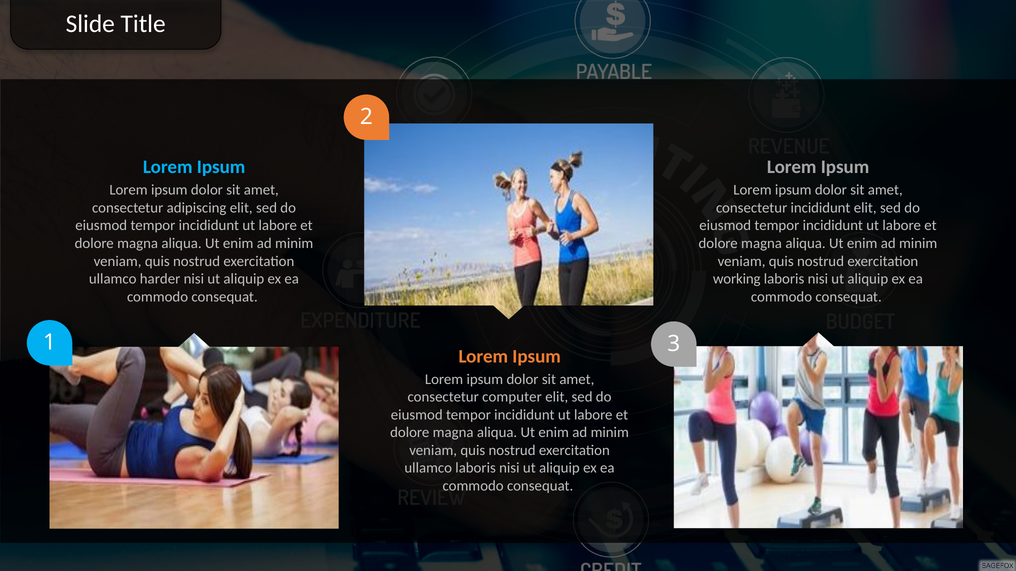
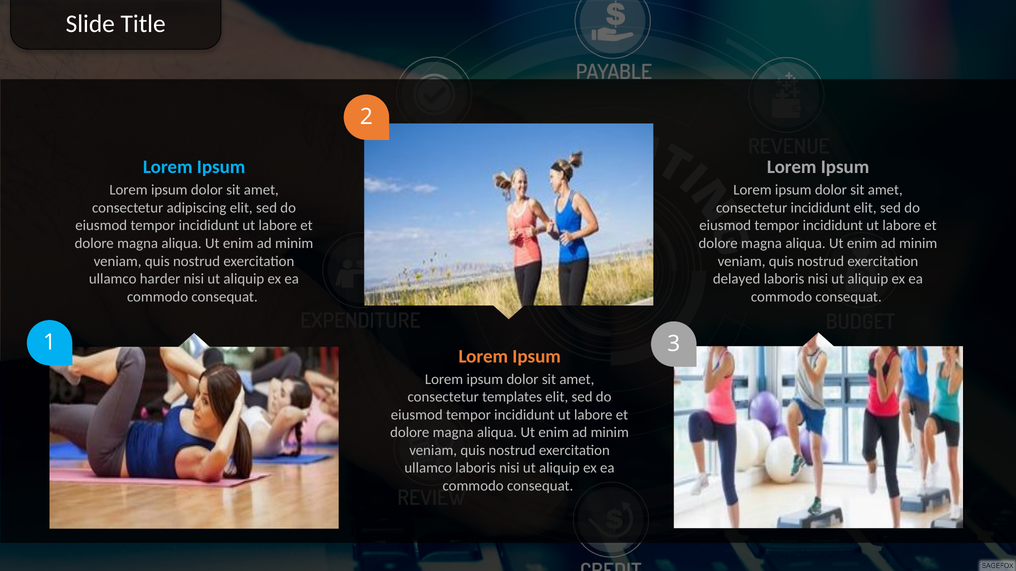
working: working -> delayed
computer: computer -> templates
